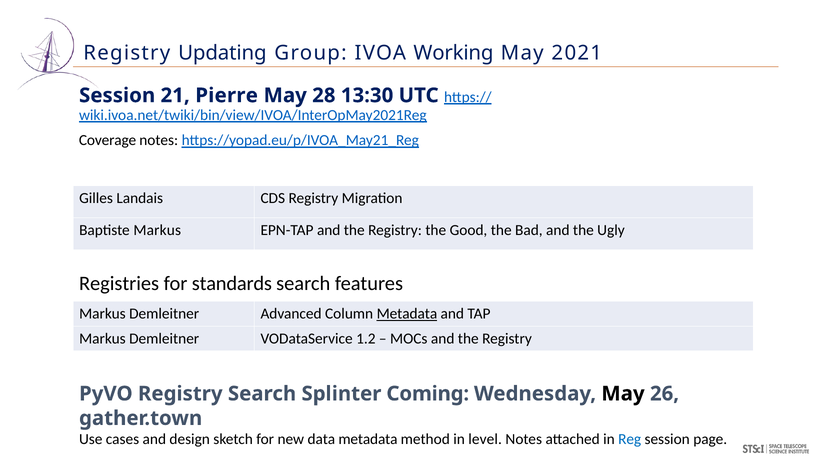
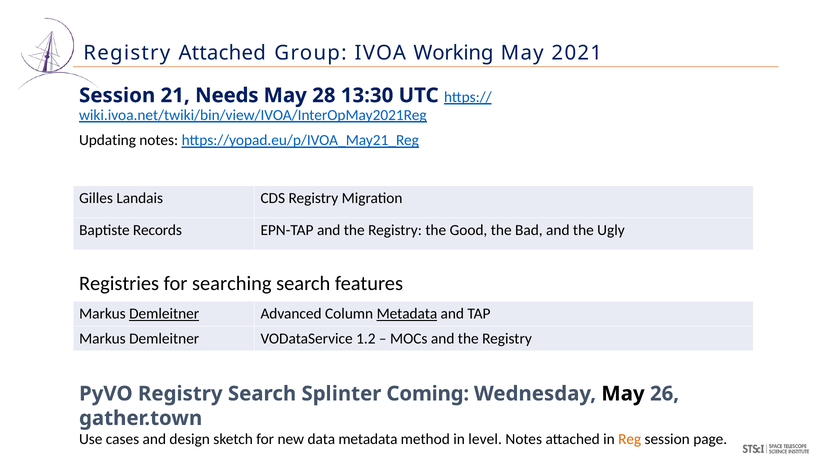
Registry Updating: Updating -> Attached
Pierre: Pierre -> Needs
Coverage: Coverage -> Updating
Baptiste Markus: Markus -> Records
standards: standards -> searching
Demleitner at (164, 314) underline: none -> present
Reg colour: blue -> orange
